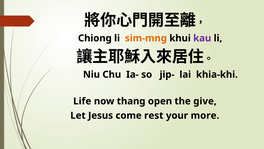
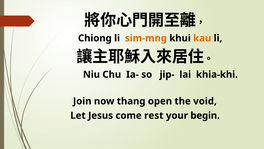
kau colour: purple -> orange
Life: Life -> Join
give: give -> void
more: more -> begin
